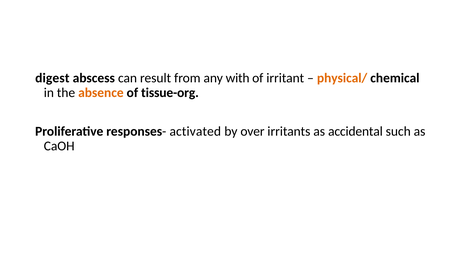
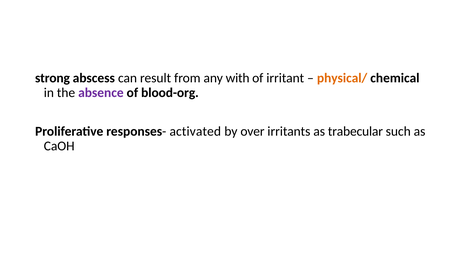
digest: digest -> strong
absence colour: orange -> purple
tissue-org: tissue-org -> blood-org
accidental: accidental -> trabecular
